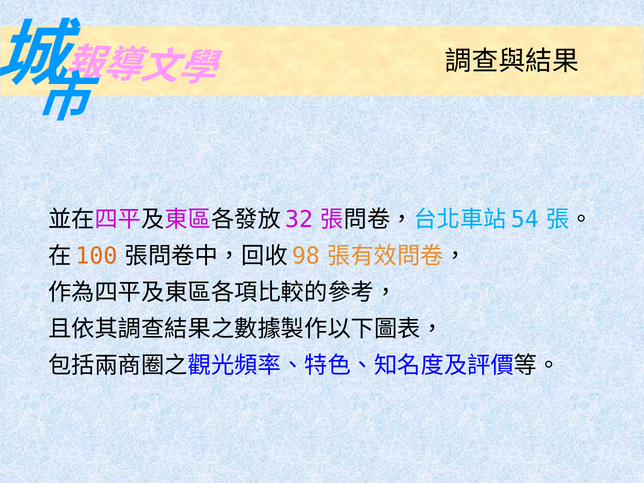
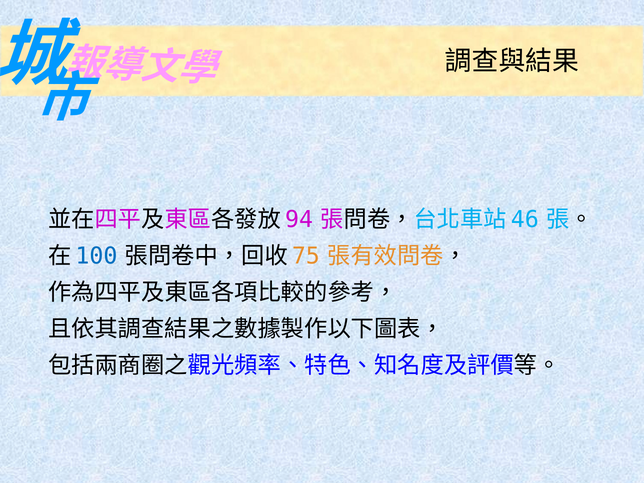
32: 32 -> 94
54: 54 -> 46
100 colour: orange -> blue
98: 98 -> 75
